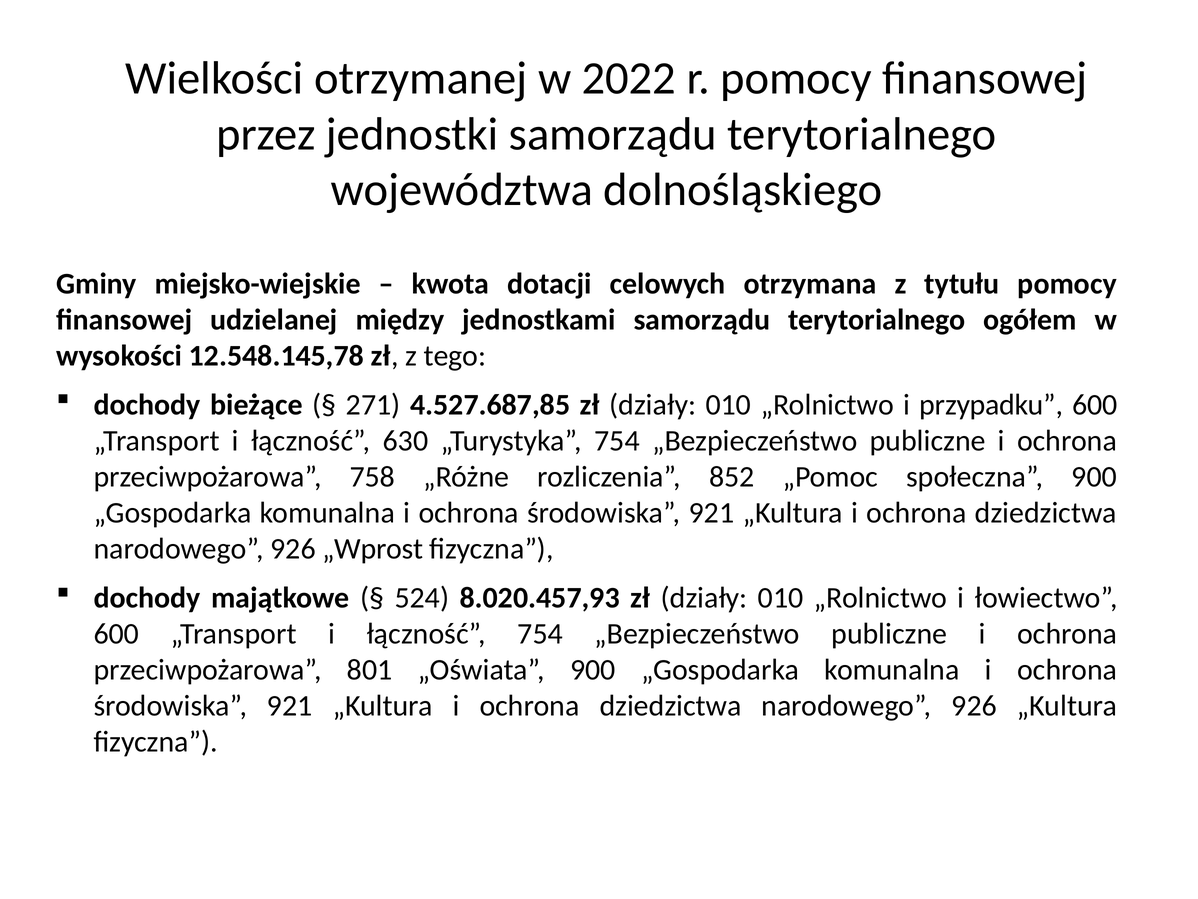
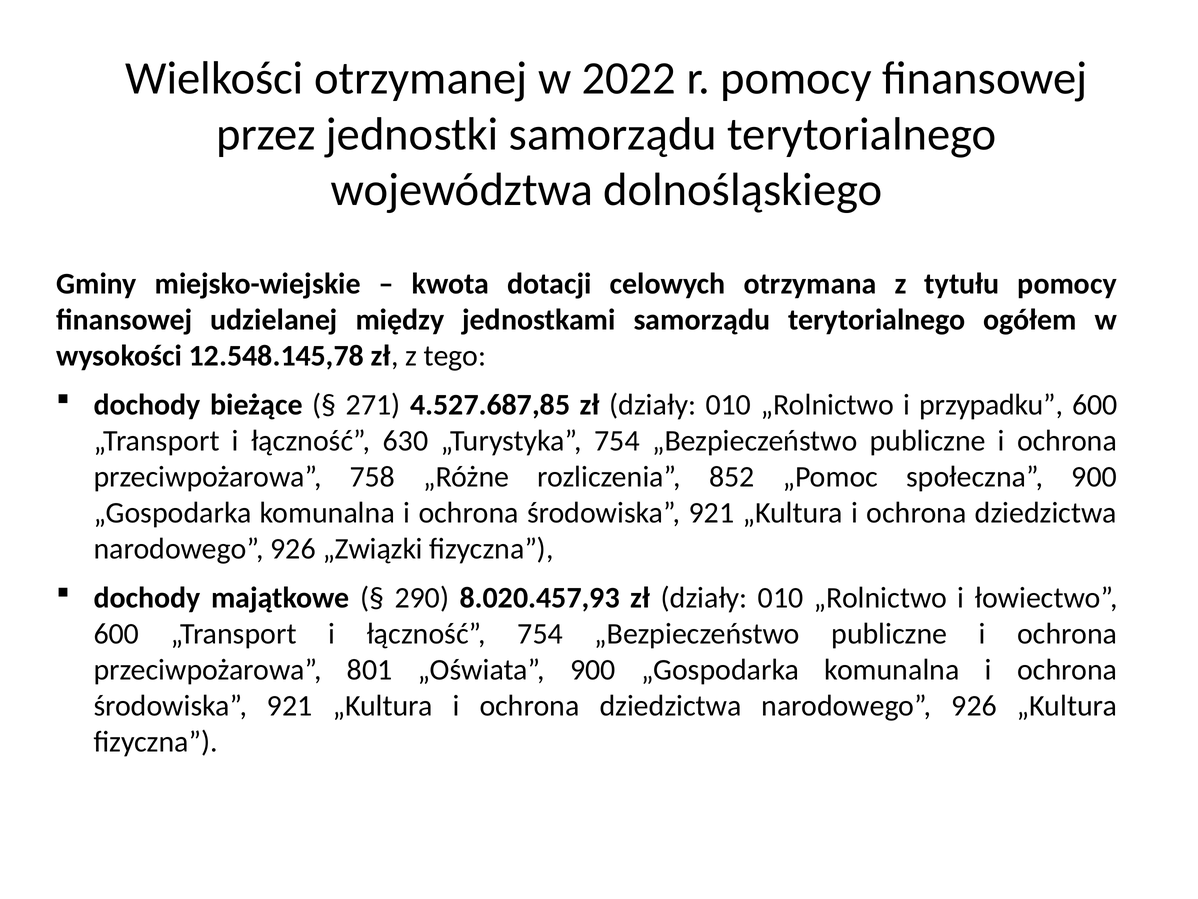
„Wprost: „Wprost -> „Związki
524: 524 -> 290
